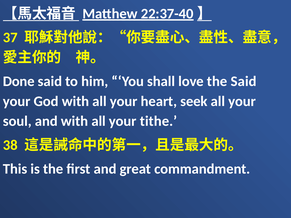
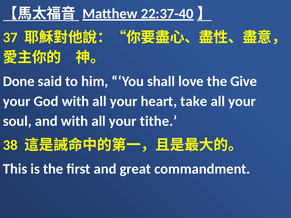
the Said: Said -> Give
seek: seek -> take
